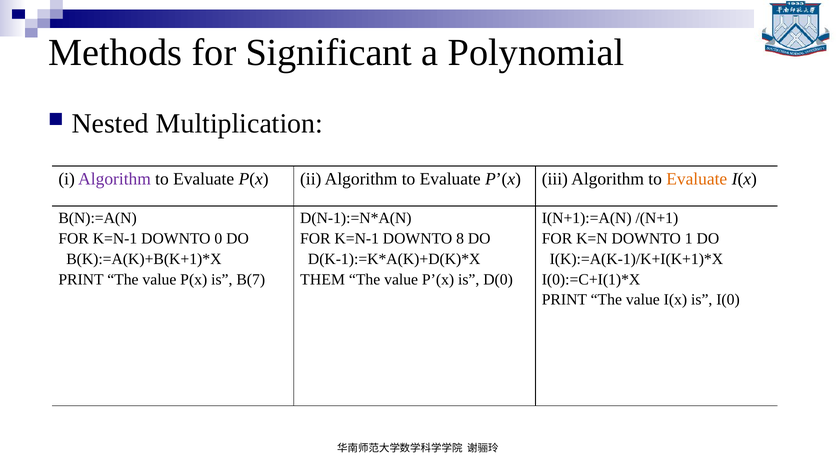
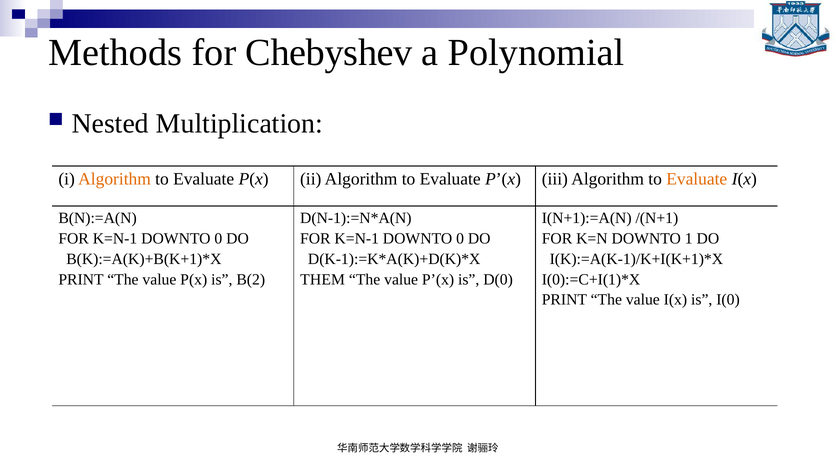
Significant: Significant -> Chebyshev
Algorithm at (115, 179) colour: purple -> orange
8 at (460, 239): 8 -> 0
B(7: B(7 -> B(2
